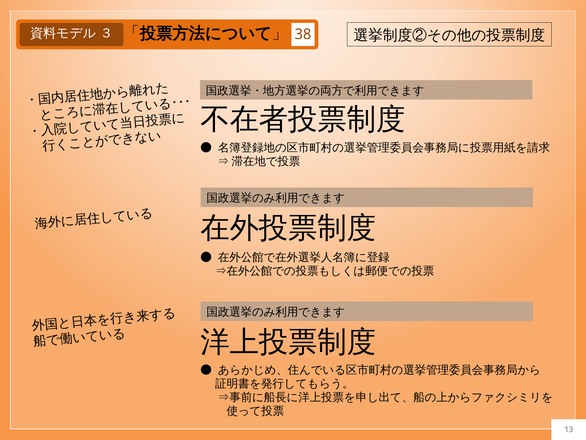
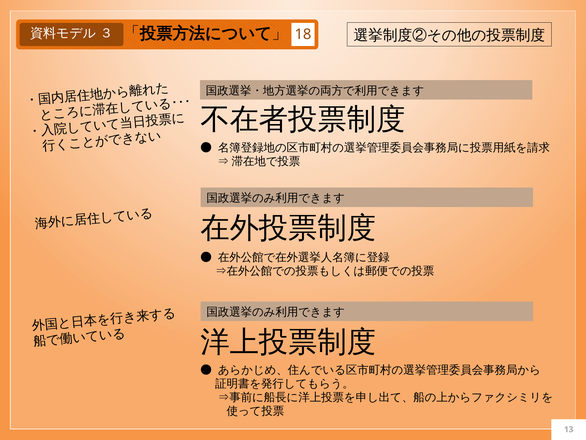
38: 38 -> 18
